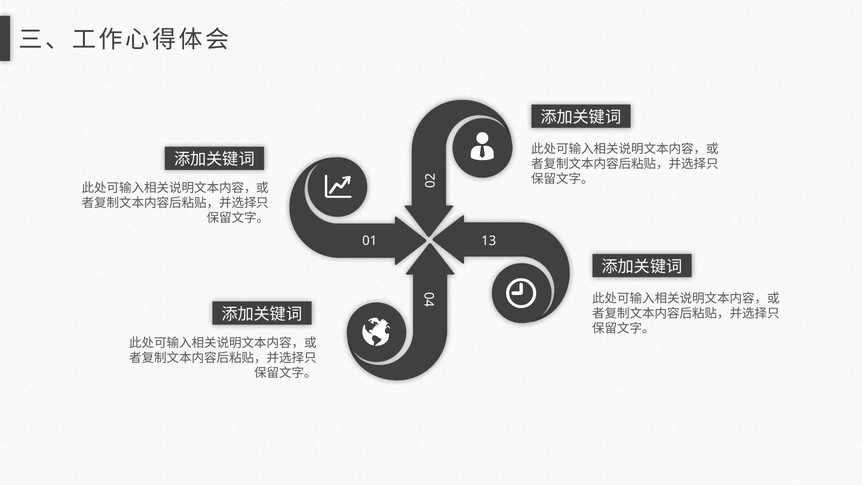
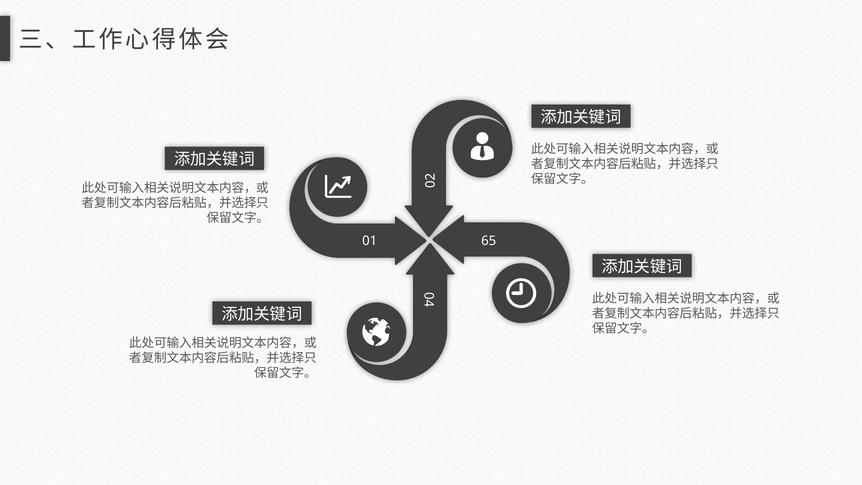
13: 13 -> 65
